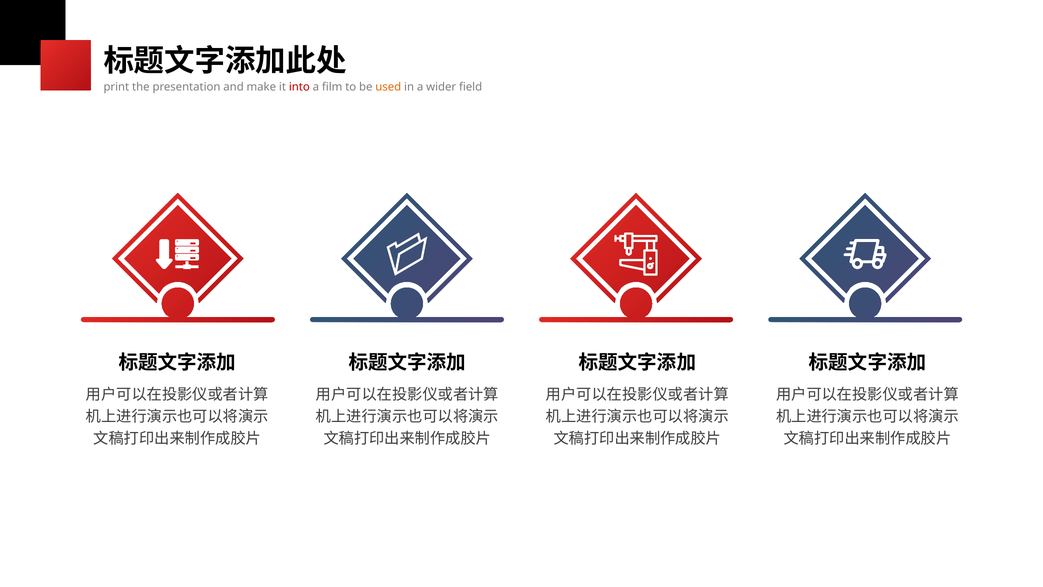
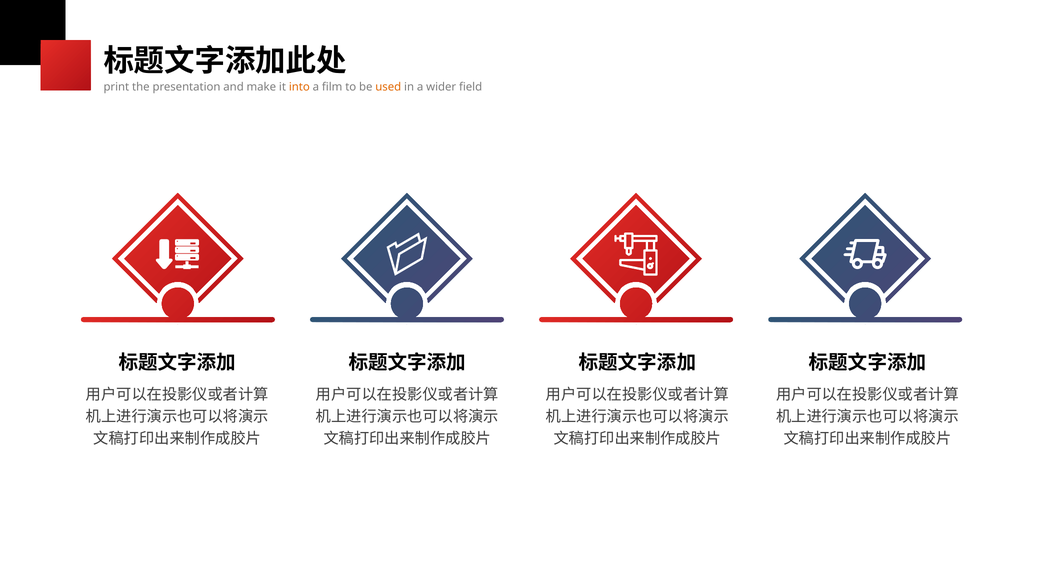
into colour: red -> orange
